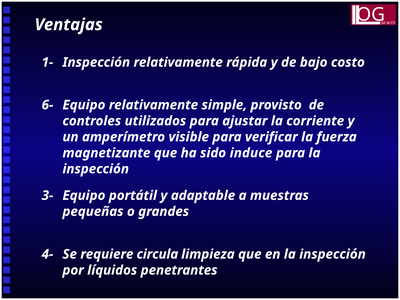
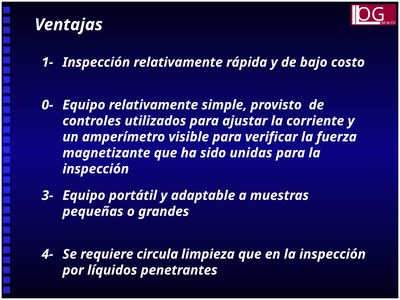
6-: 6- -> 0-
induce: induce -> unidas
